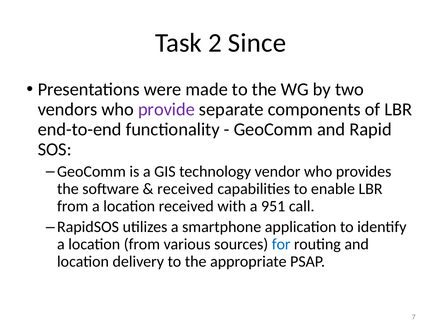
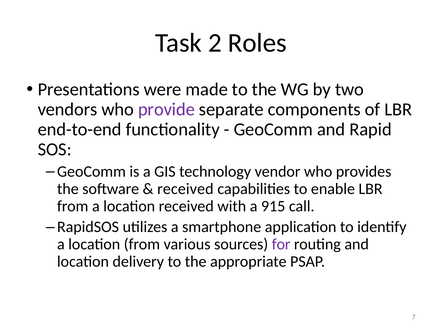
Since: Since -> Roles
951: 951 -> 915
for colour: blue -> purple
